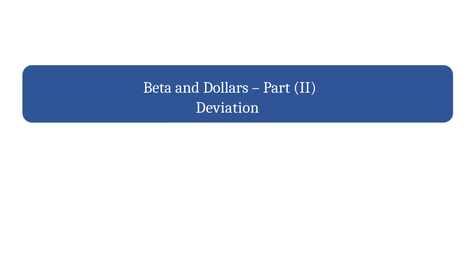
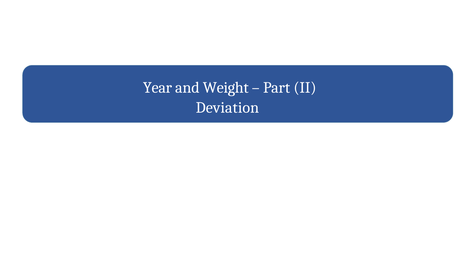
Beta: Beta -> Year
Dollars: Dollars -> Weight
